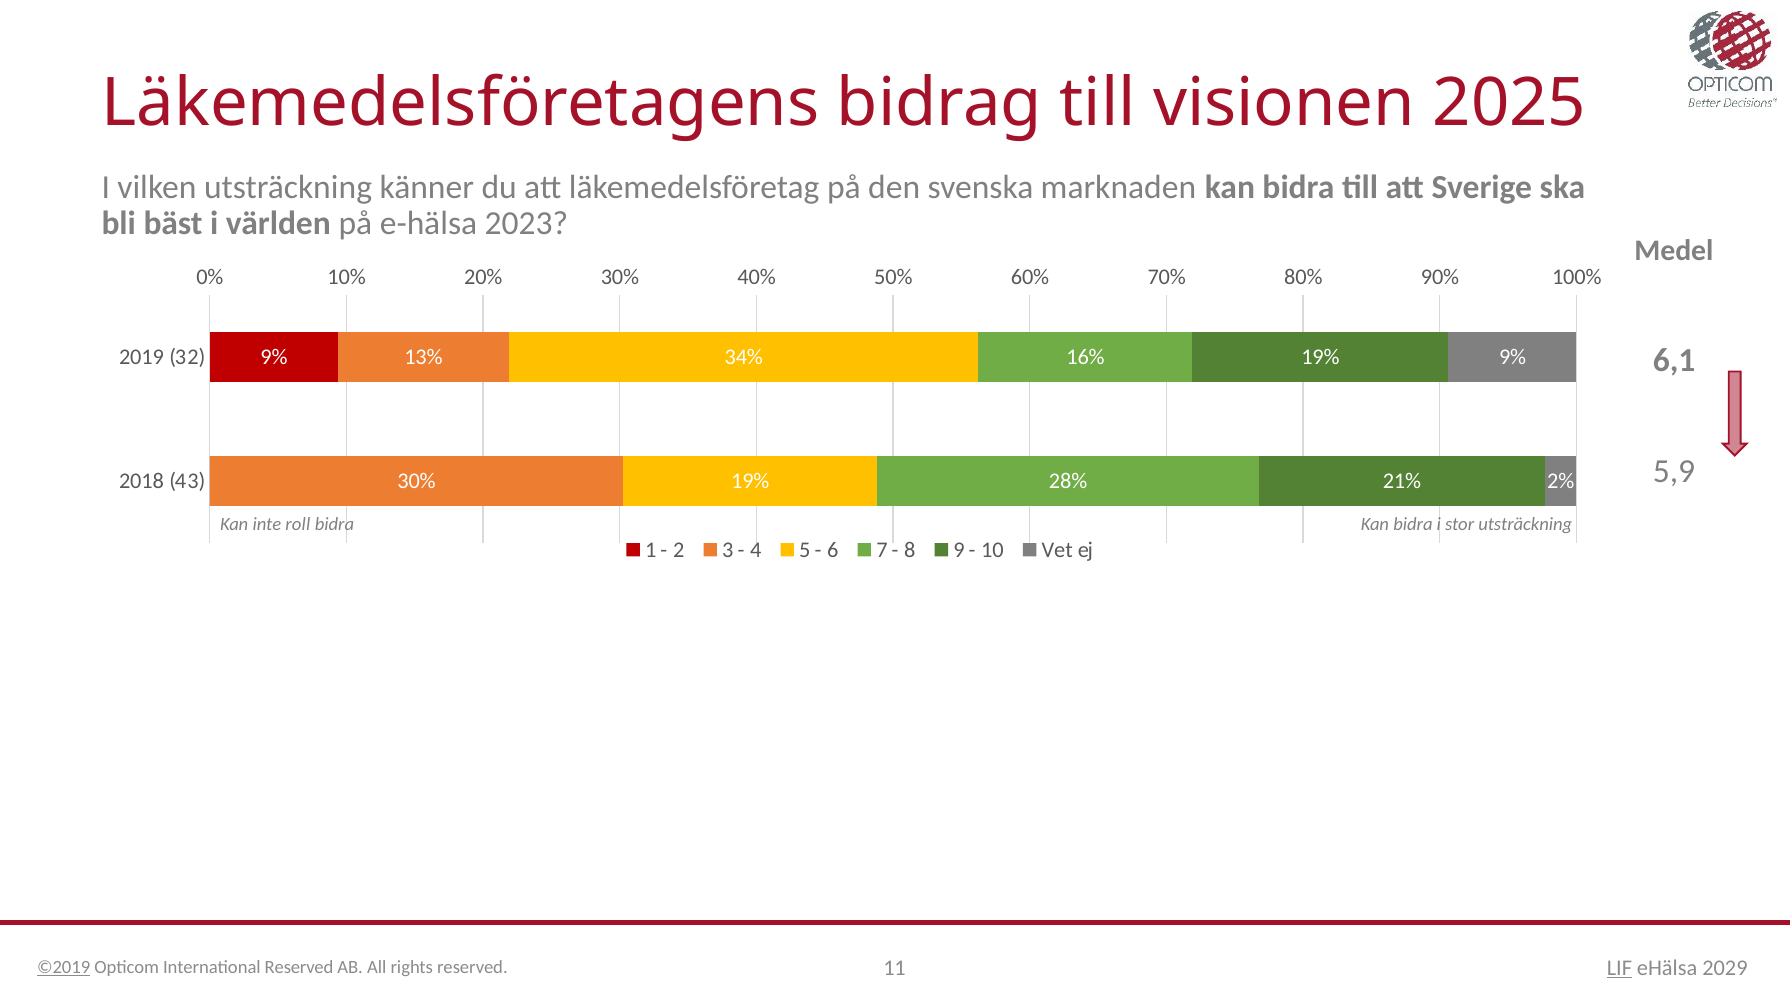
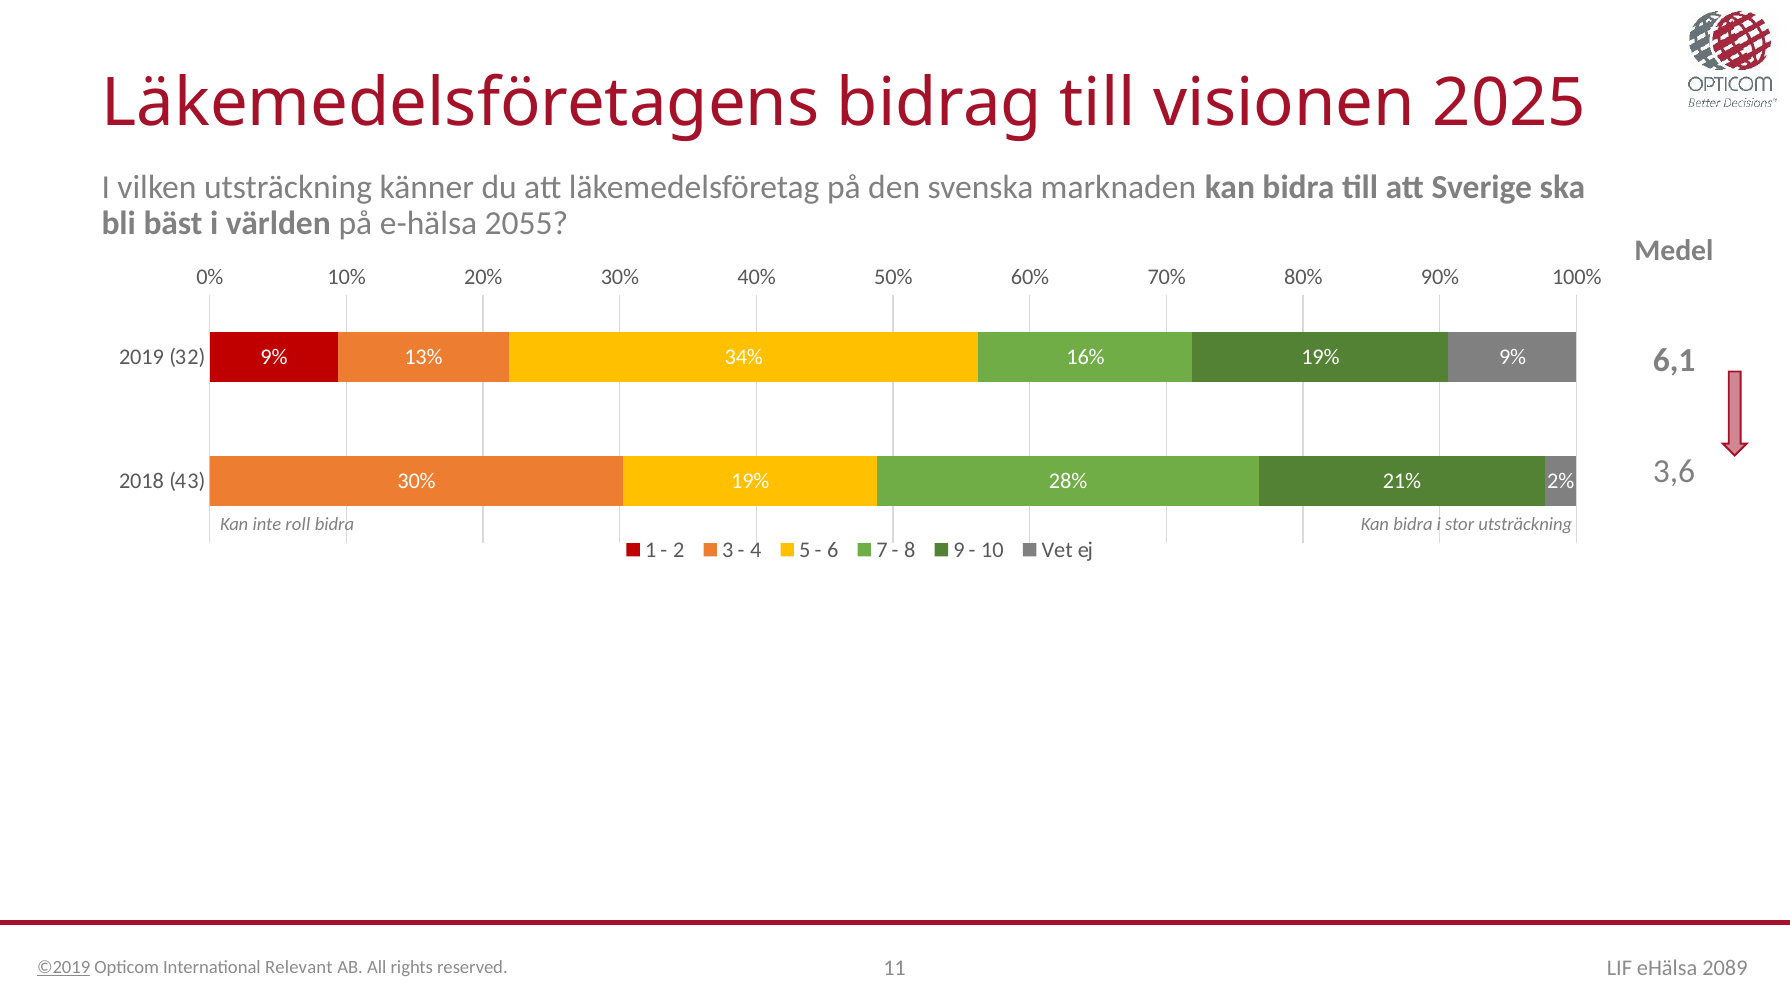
2023: 2023 -> 2055
5,9: 5,9 -> 3,6
LIF underline: present -> none
2029: 2029 -> 2089
International Reserved: Reserved -> Relevant
